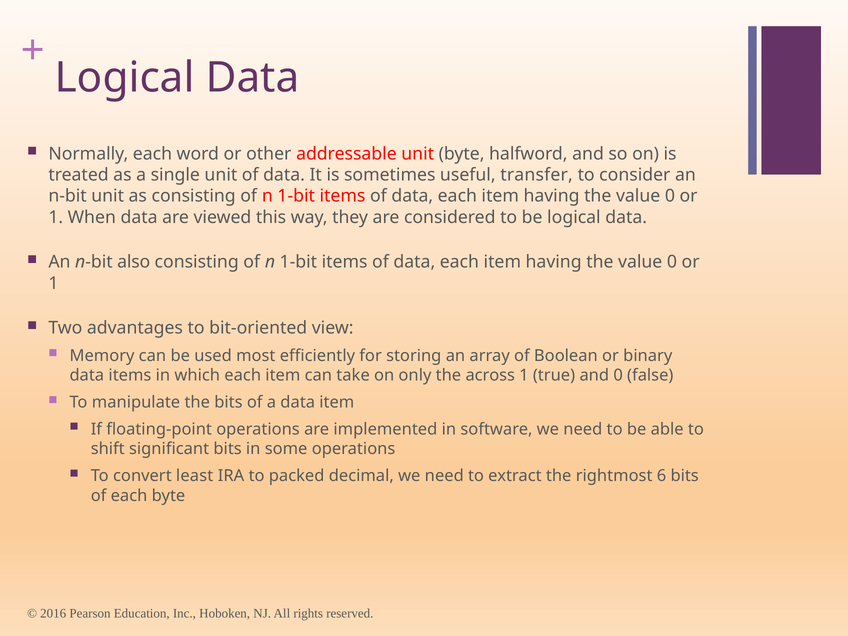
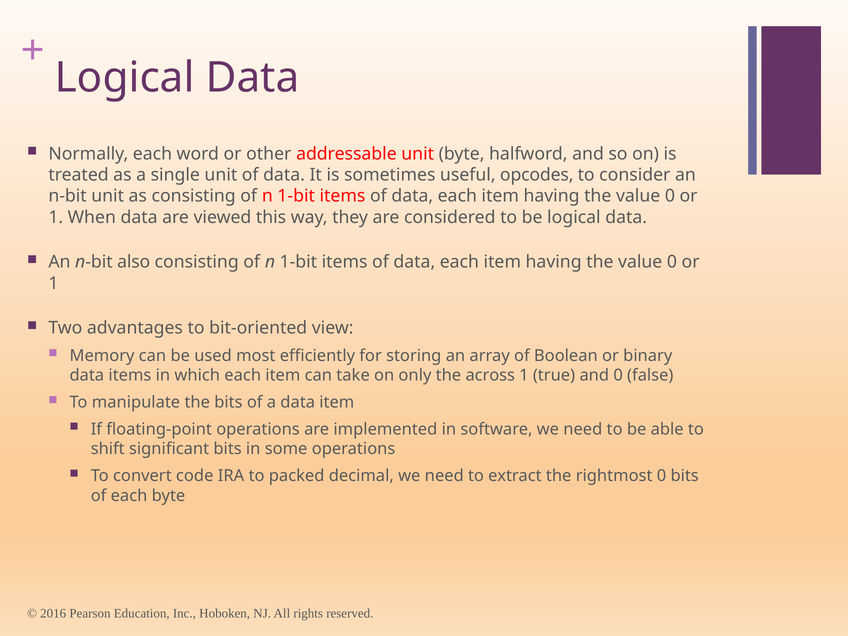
transfer: transfer -> opcodes
least: least -> code
rightmost 6: 6 -> 0
